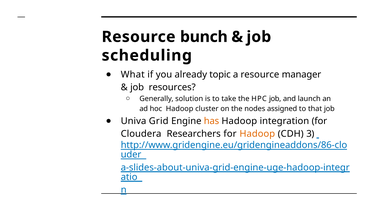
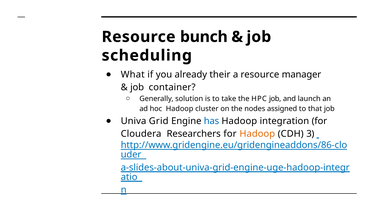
topic: topic -> their
resources: resources -> container
has colour: orange -> blue
